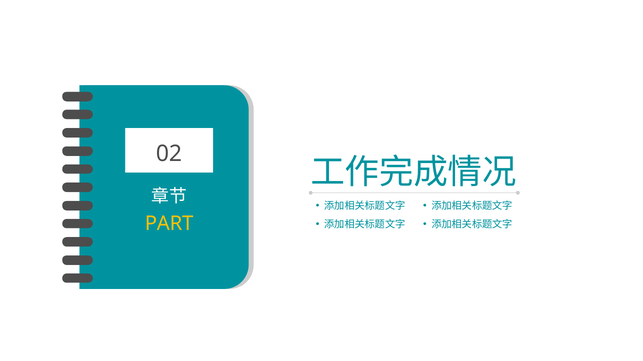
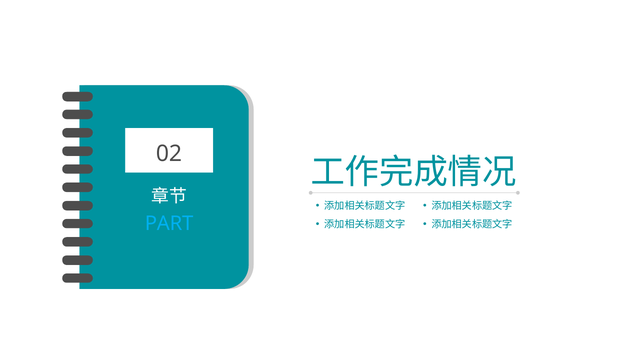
PART colour: yellow -> light blue
